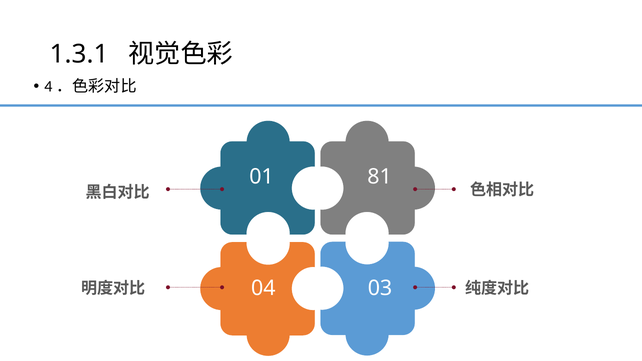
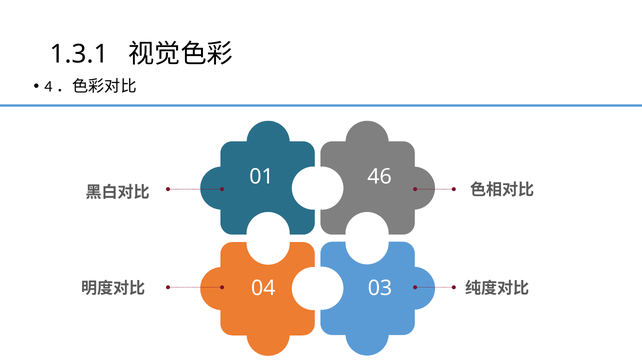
81: 81 -> 46
